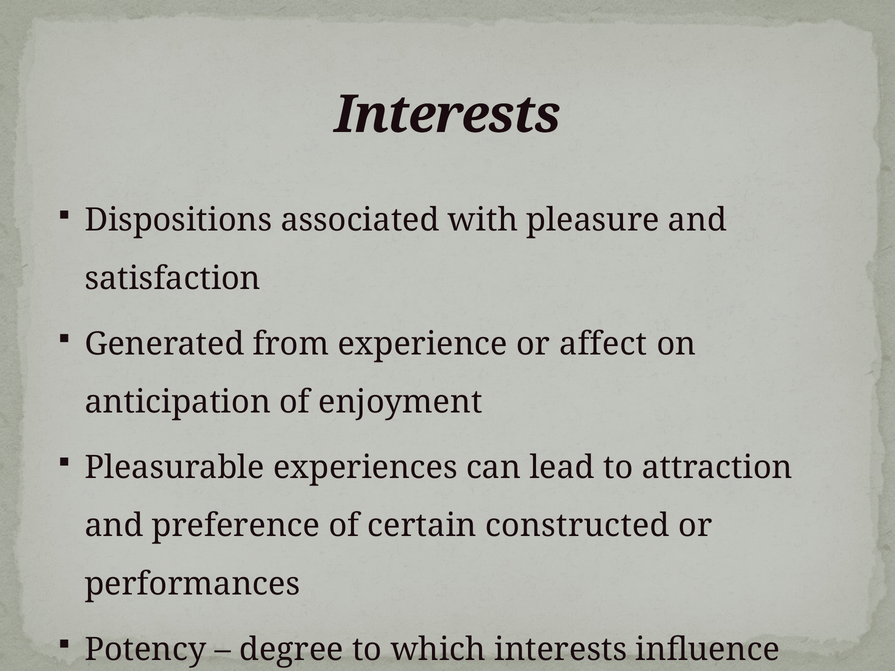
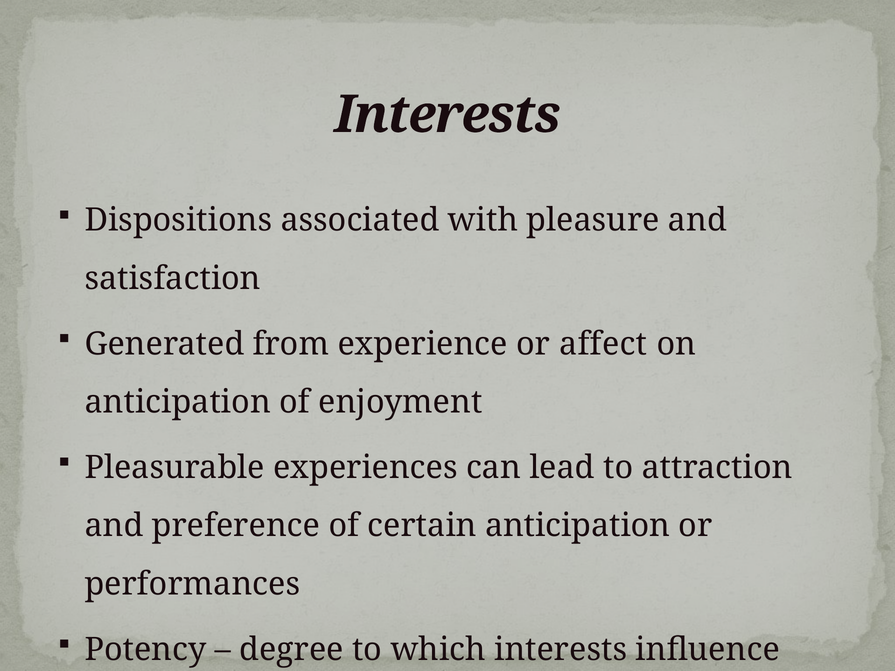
certain constructed: constructed -> anticipation
